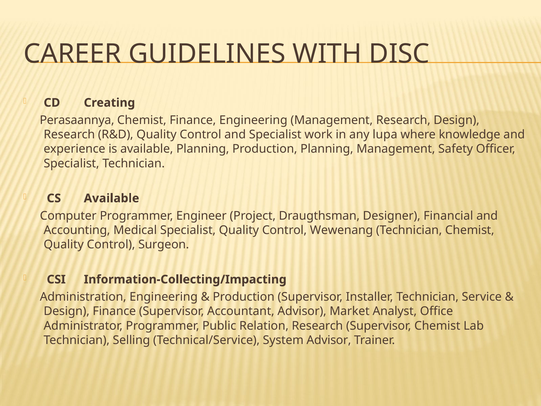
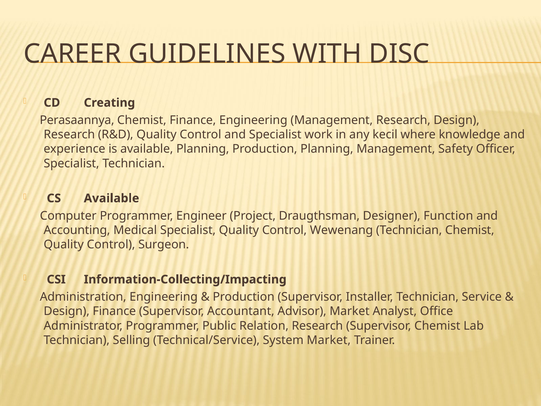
lupa: lupa -> kecil
Financial: Financial -> Function
System Advisor: Advisor -> Market
